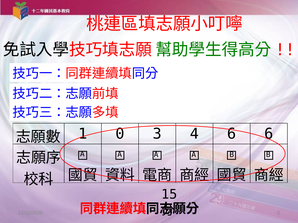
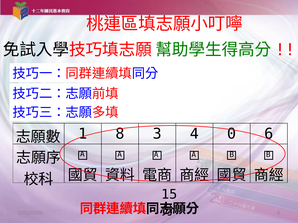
0: 0 -> 8
4 6: 6 -> 0
